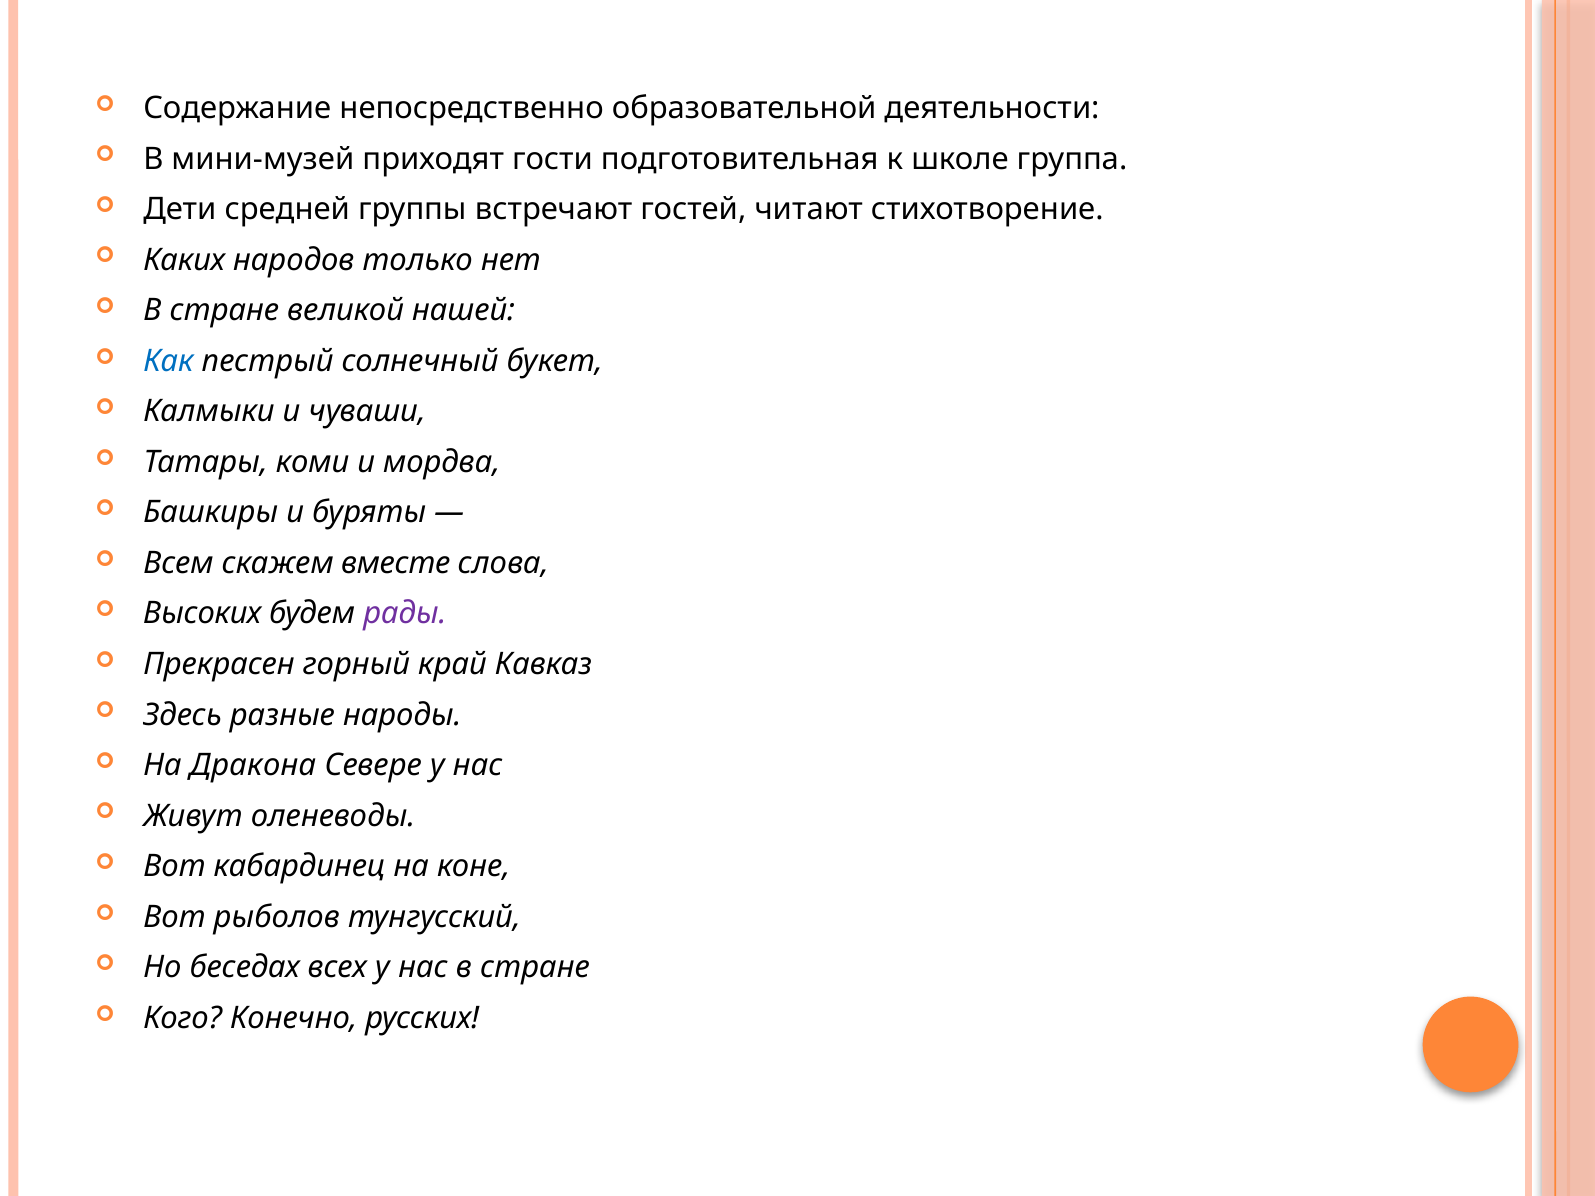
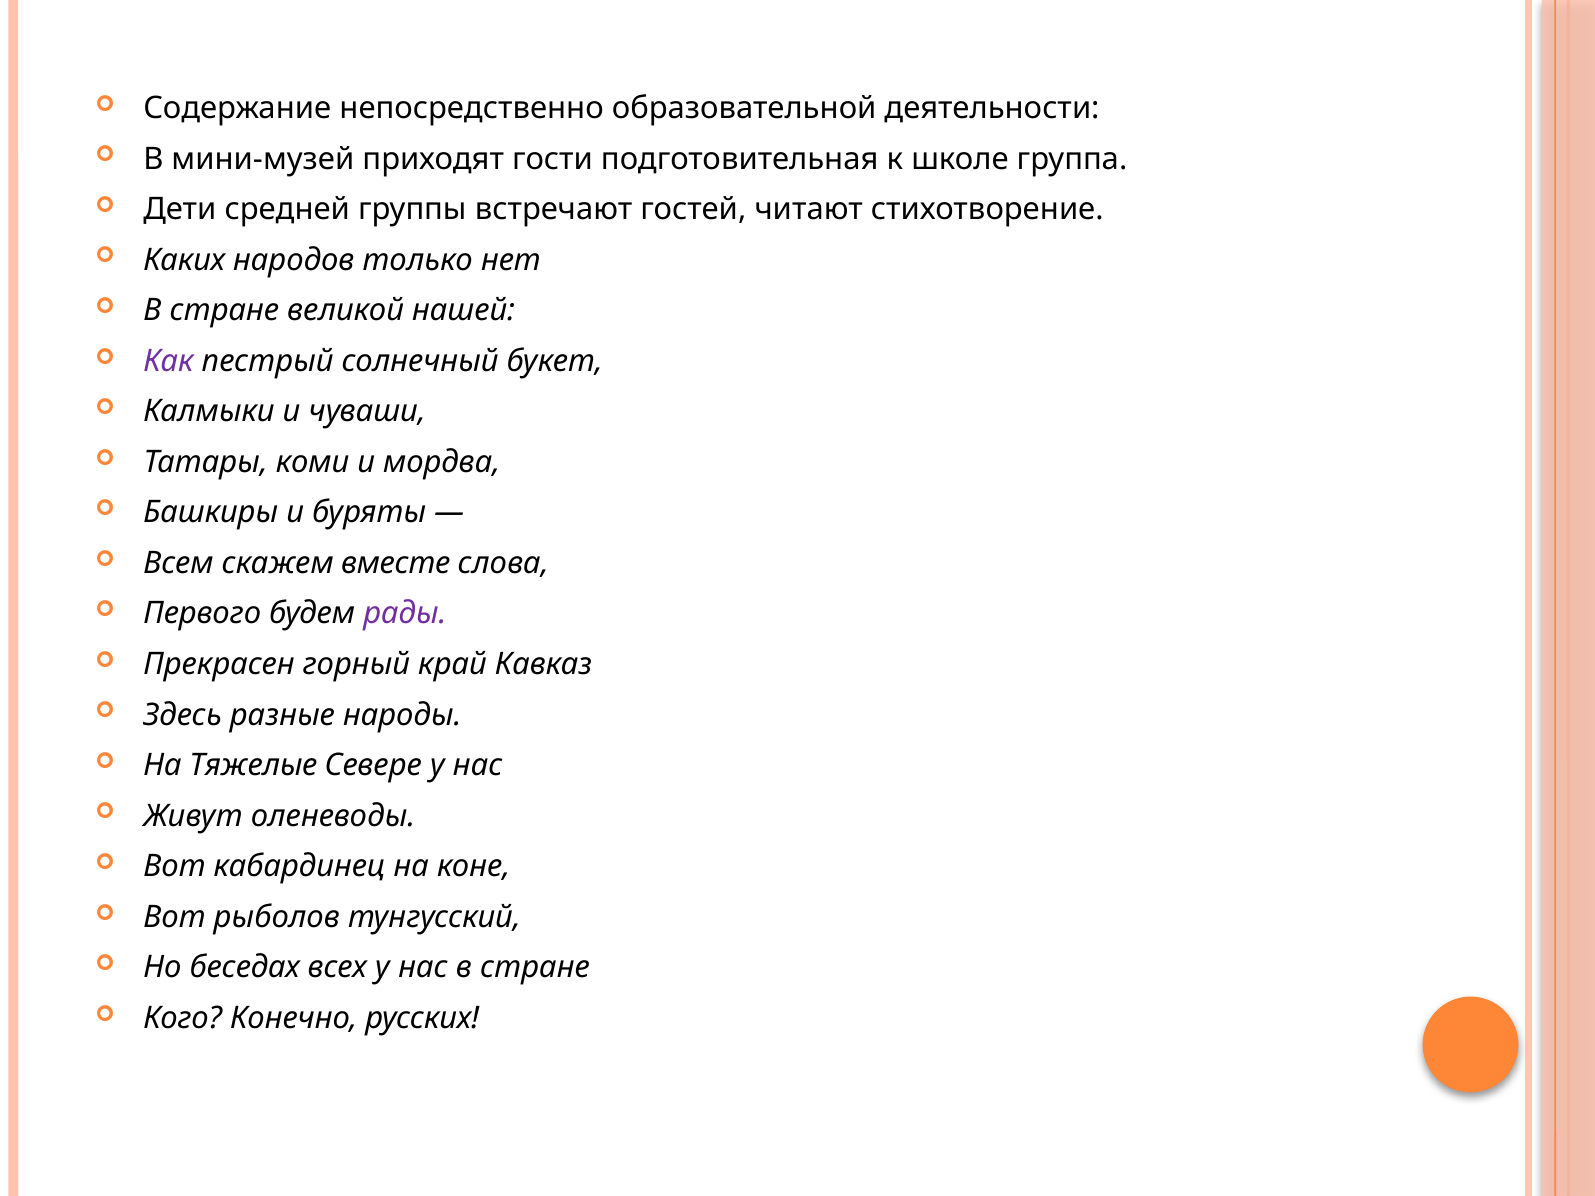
Как colour: blue -> purple
Высоких: Высоких -> Первого
Дракона: Дракона -> Тяжелые
